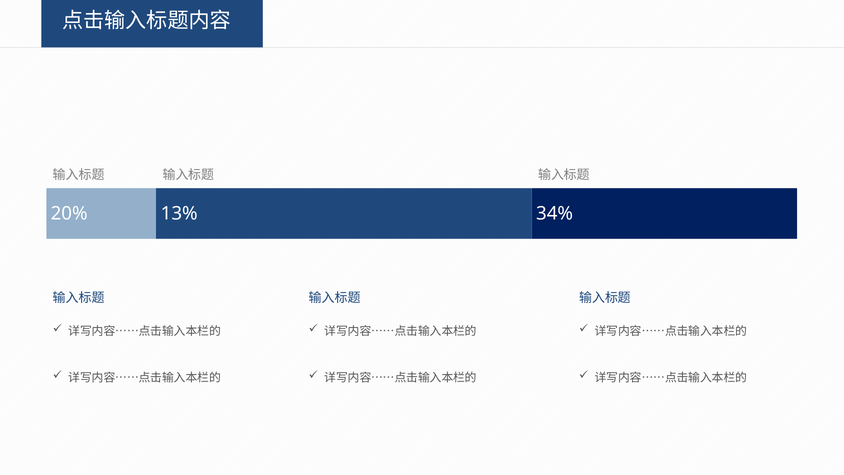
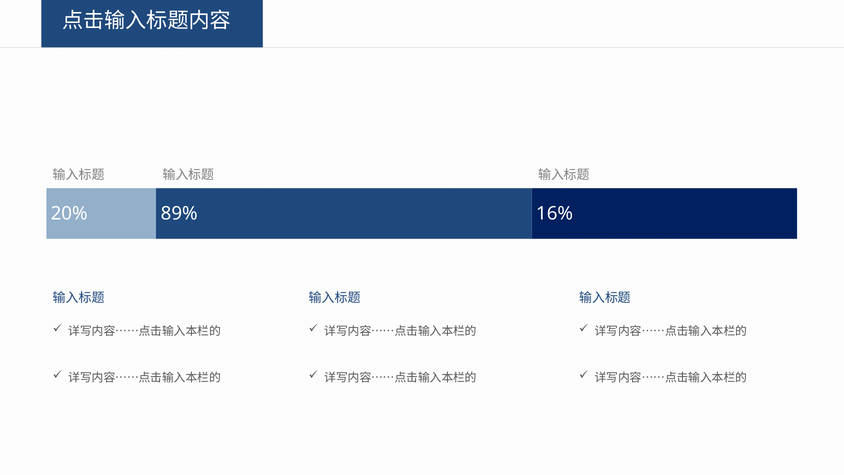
13%: 13% -> 89%
34%: 34% -> 16%
